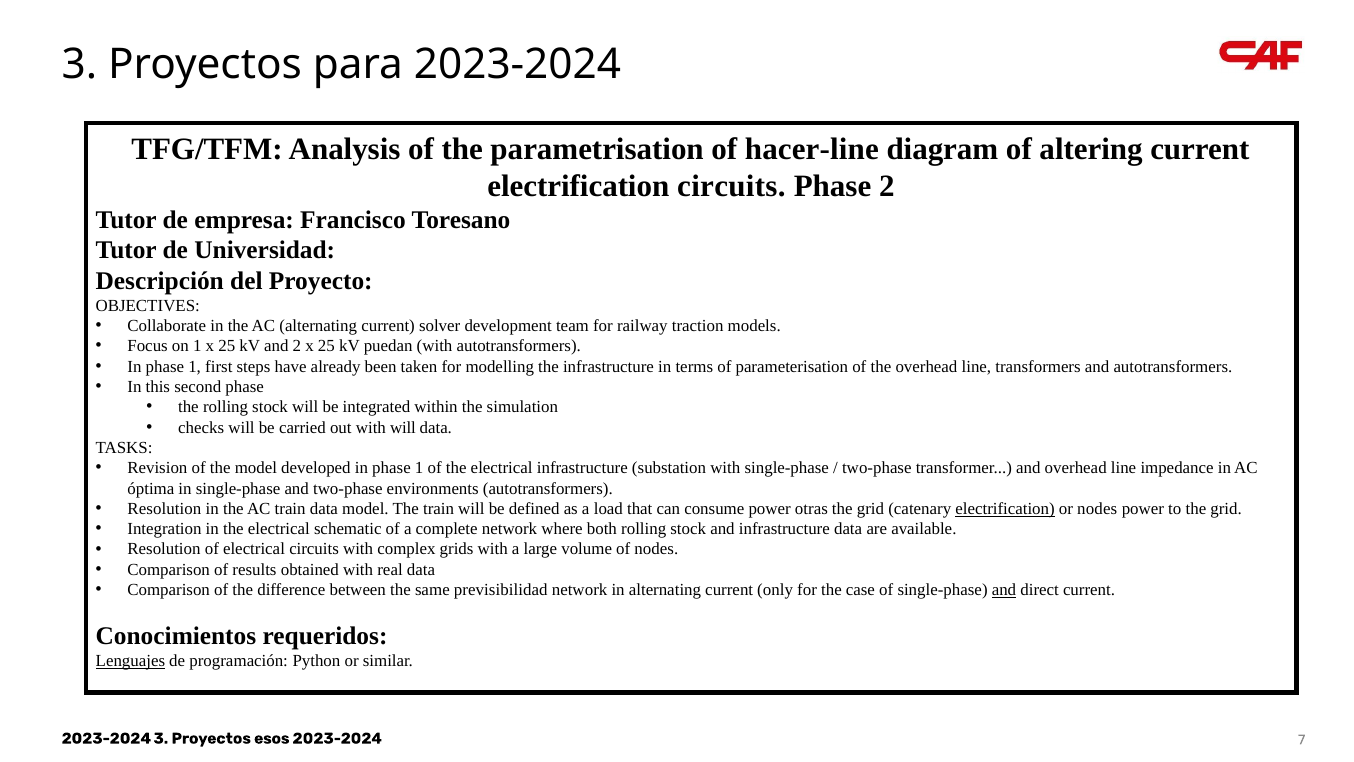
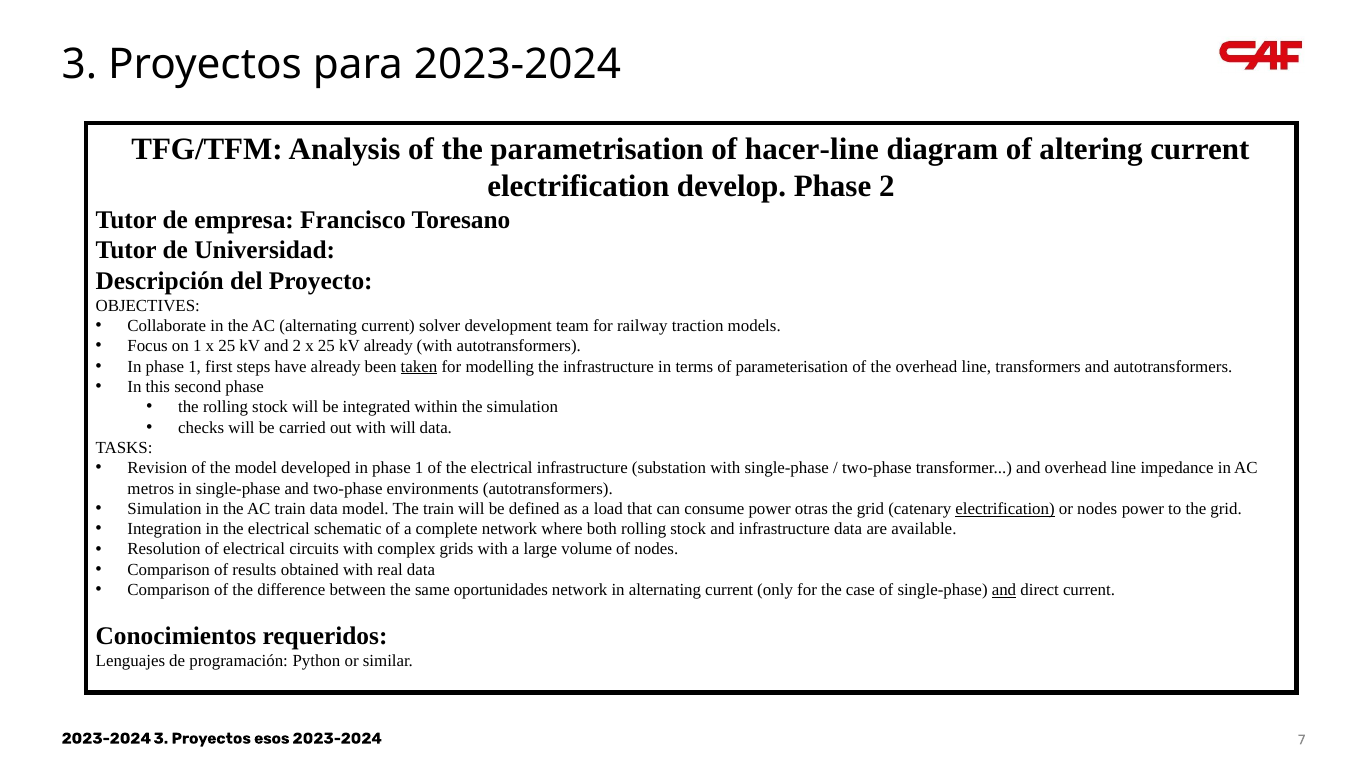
electrification circuits: circuits -> develop
kV puedan: puedan -> already
taken underline: none -> present
óptima: óptima -> metros
Resolution at (164, 509): Resolution -> Simulation
previsibilidad: previsibilidad -> oportunidades
Lenguajes underline: present -> none
